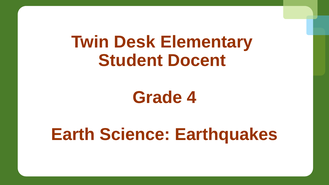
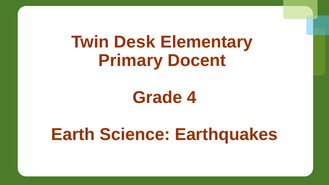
Student: Student -> Primary
